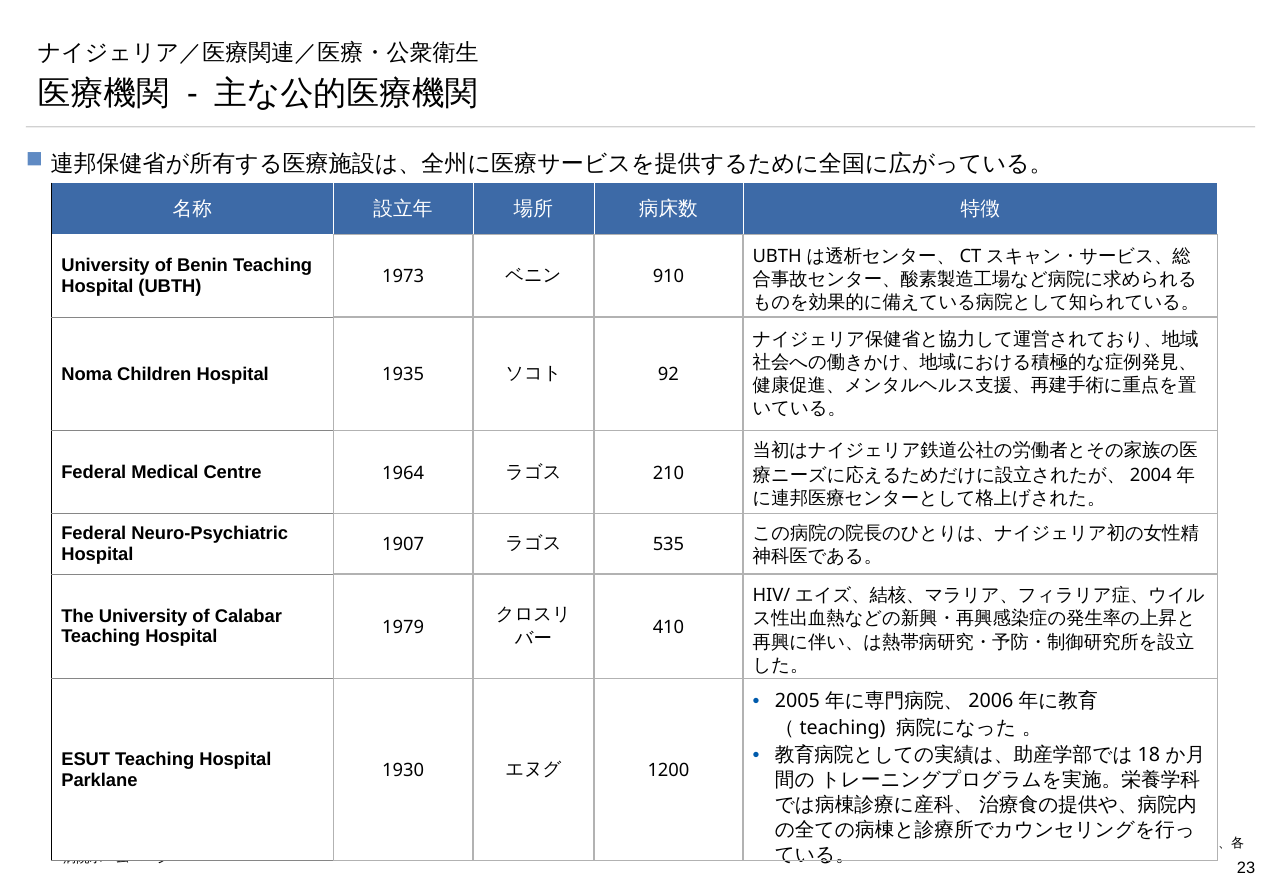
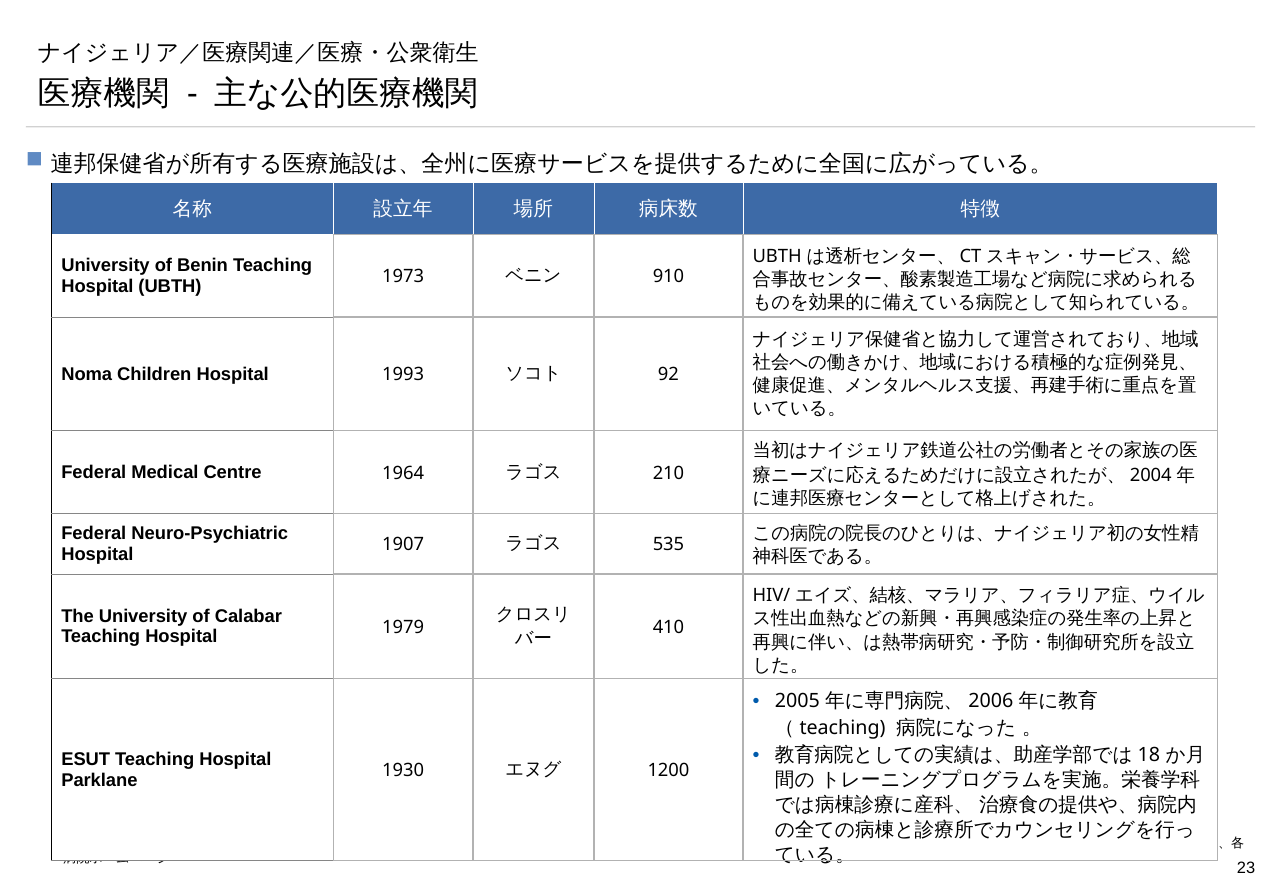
1935: 1935 -> 1993
